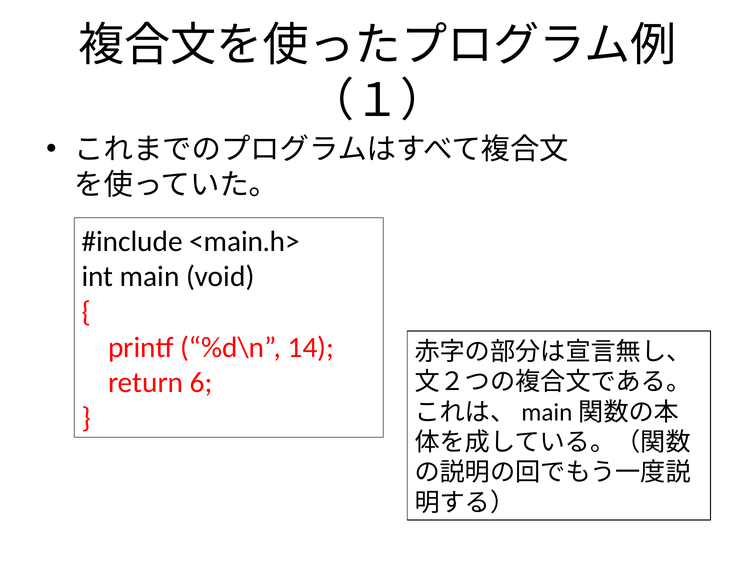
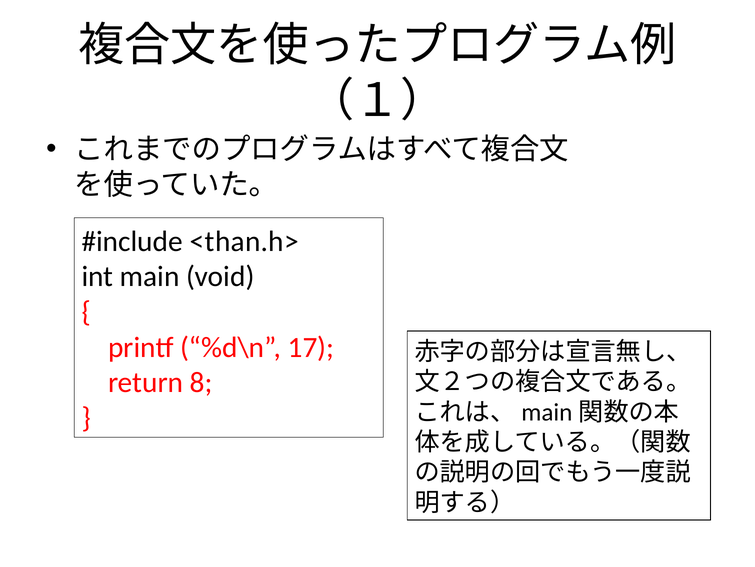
<main.h>: <main.h> -> <than.h>
14: 14 -> 17
6: 6 -> 8
